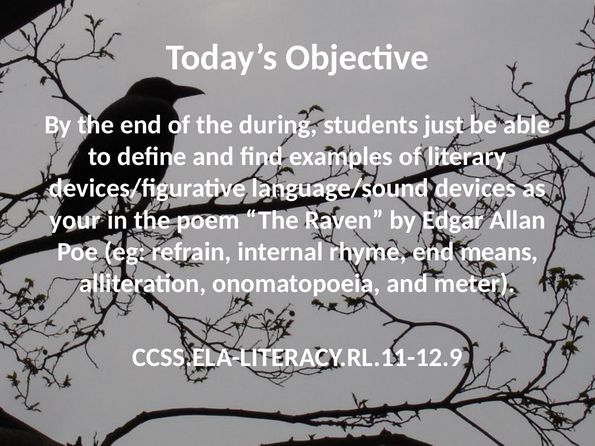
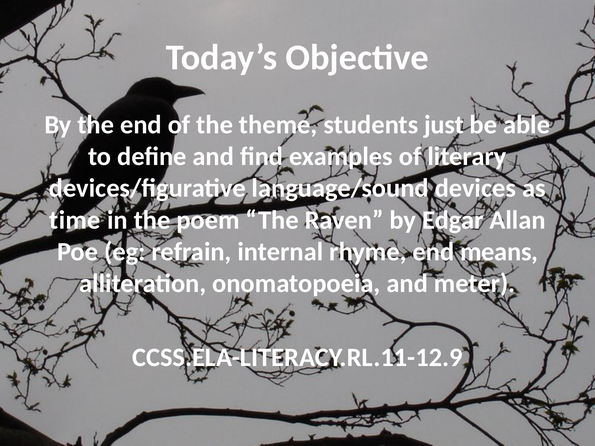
during: during -> theme
your: your -> time
